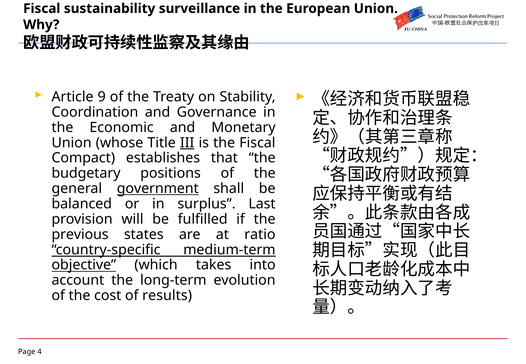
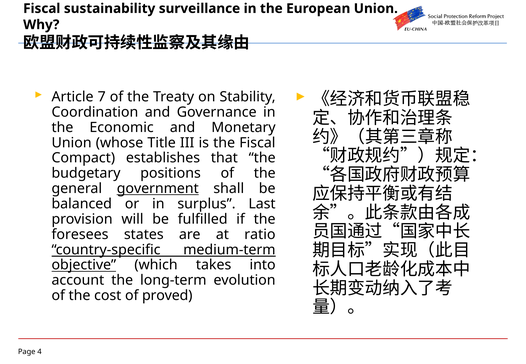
9: 9 -> 7
III underline: present -> none
previous: previous -> foresees
results: results -> proved
